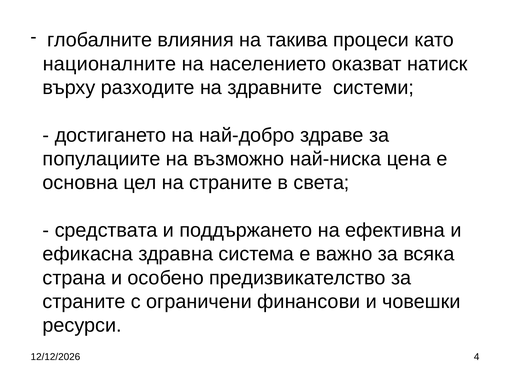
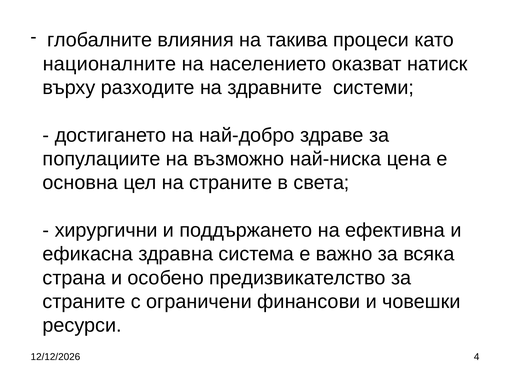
средствата: средствата -> хирургични
